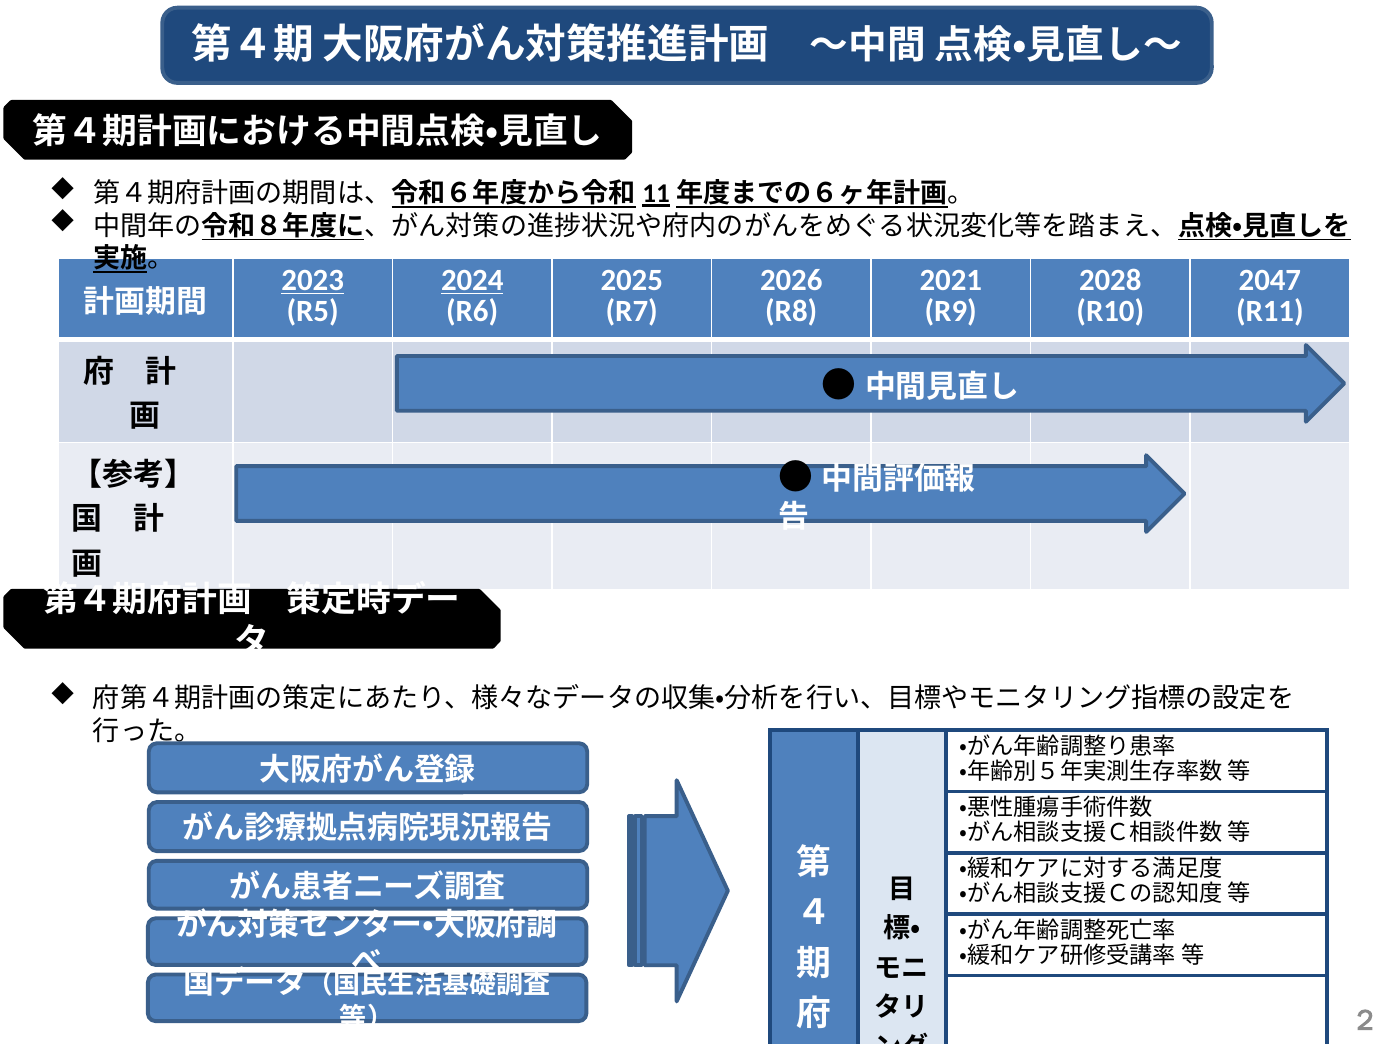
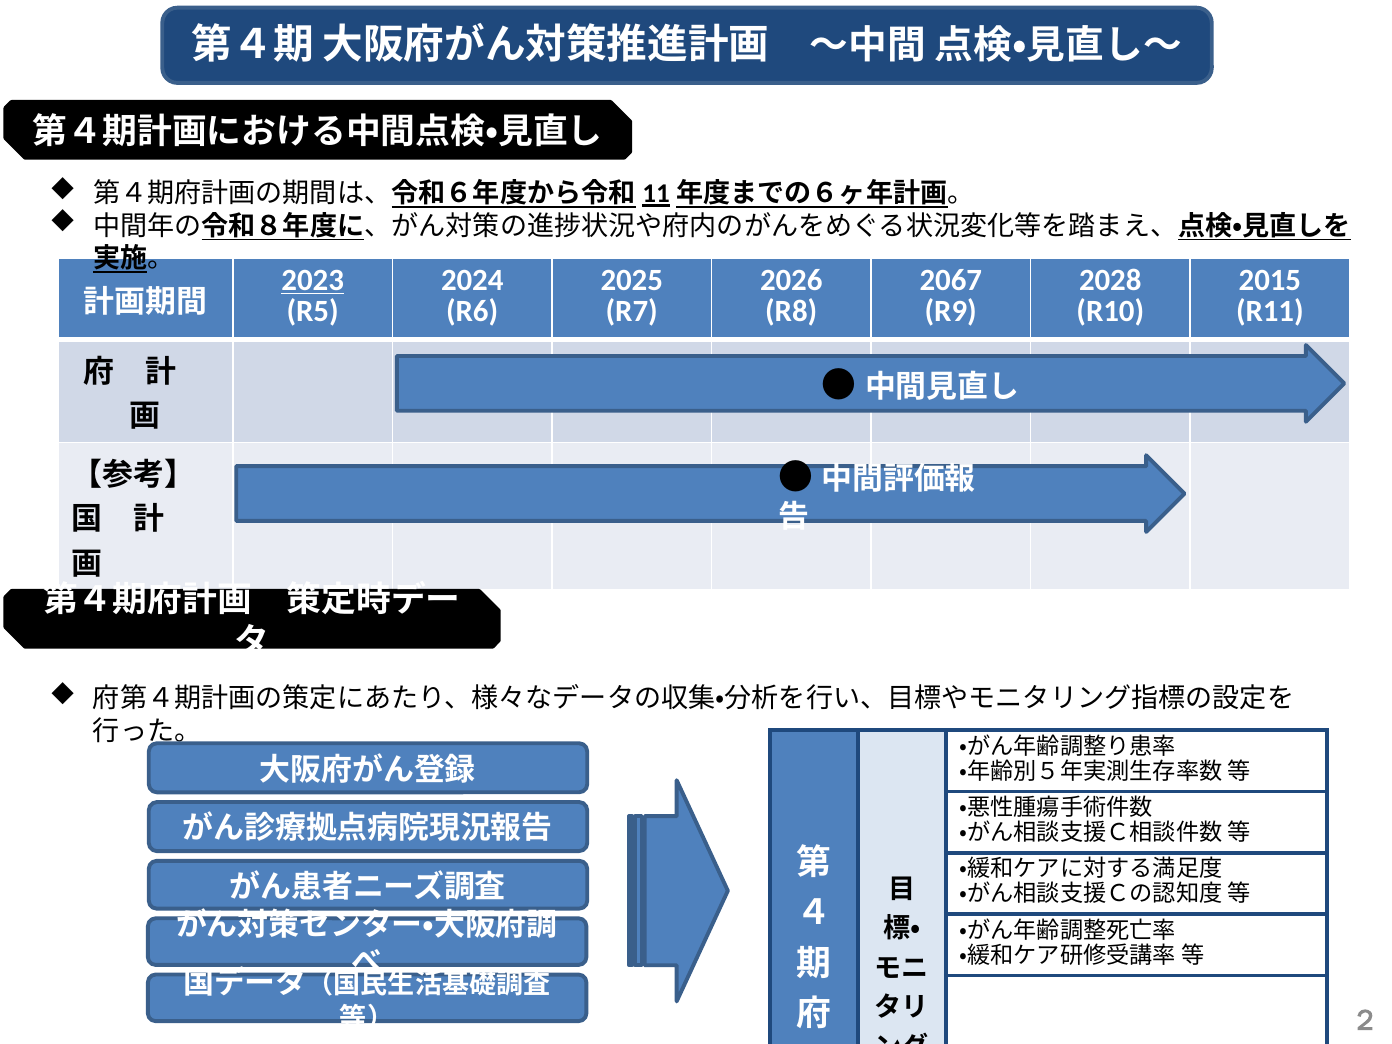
2024 underline: present -> none
2021: 2021 -> 2067
2047: 2047 -> 2015
